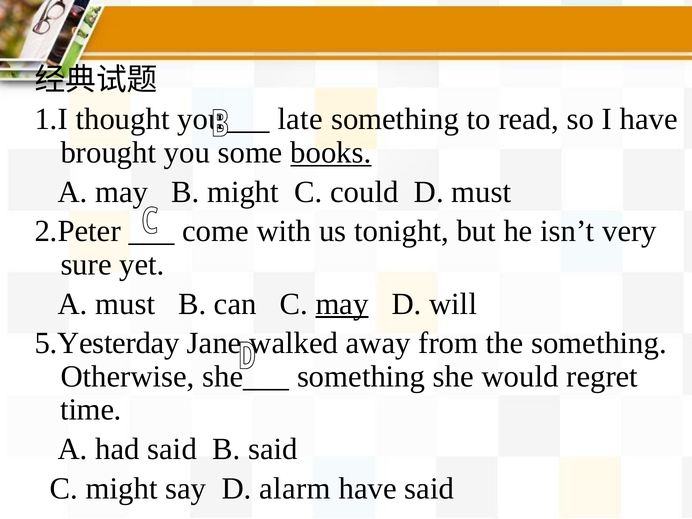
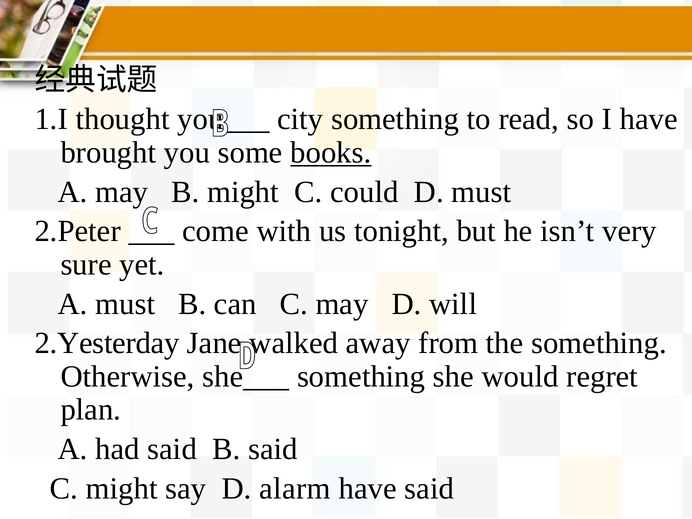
late: late -> city
may at (342, 304) underline: present -> none
5.Yesterday: 5.Yesterday -> 2.Yesterday
time: time -> plan
